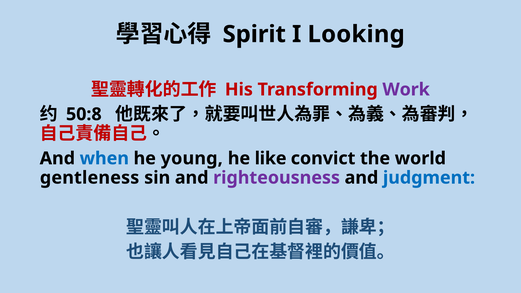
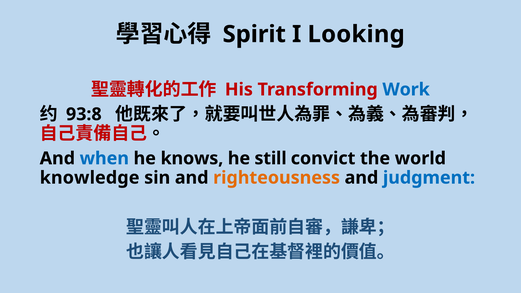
Work colour: purple -> blue
50:8: 50:8 -> 93:8
young: young -> knows
like: like -> still
gentleness: gentleness -> knowledge
righteousness colour: purple -> orange
